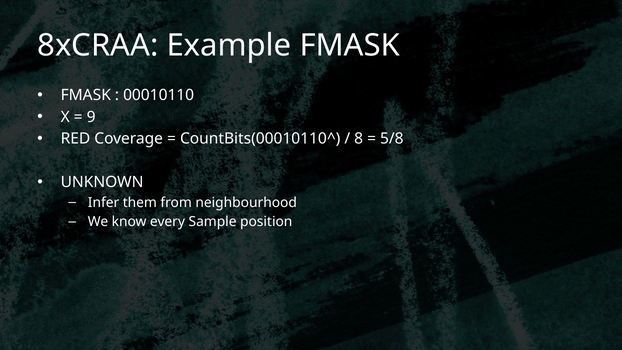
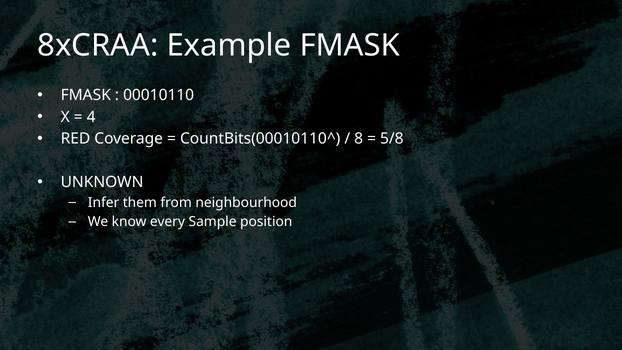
9: 9 -> 4
